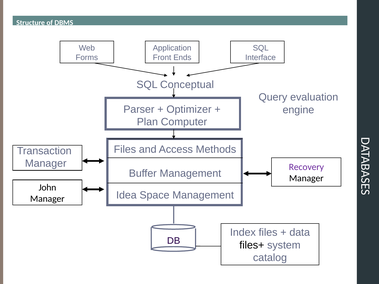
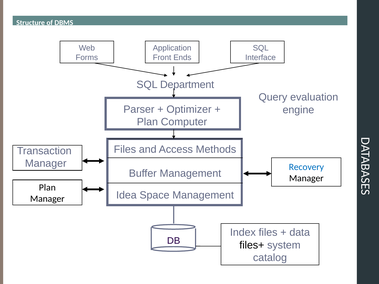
Conceptual: Conceptual -> Department
Recovery colour: purple -> blue
John at (47, 188): John -> Plan
